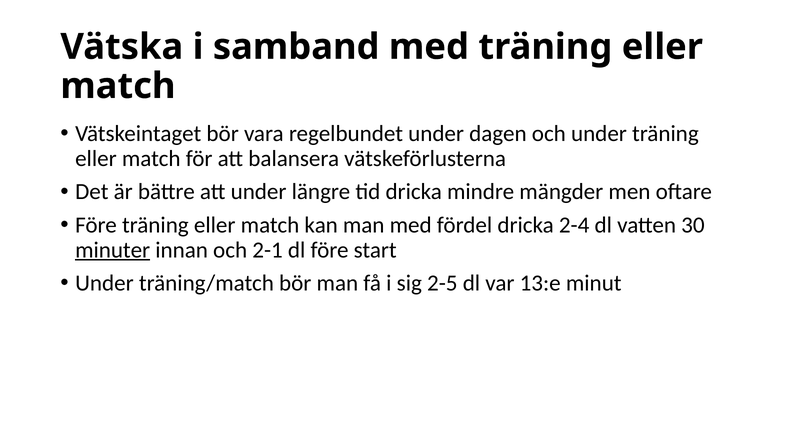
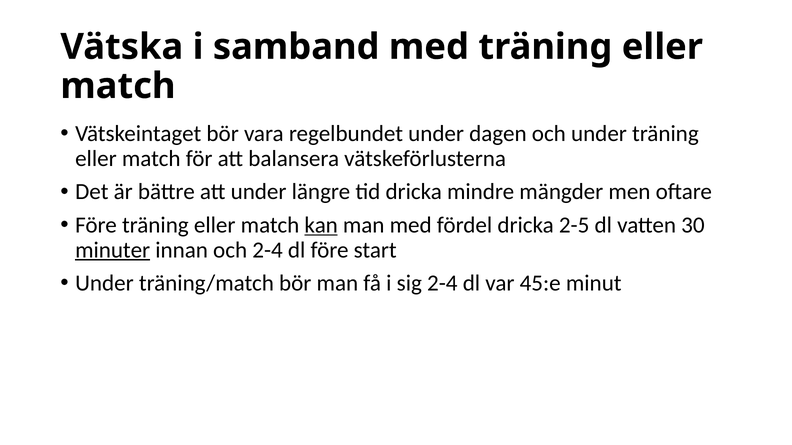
kan underline: none -> present
2-4: 2-4 -> 2-5
och 2-1: 2-1 -> 2-4
sig 2-5: 2-5 -> 2-4
13:e: 13:e -> 45:e
